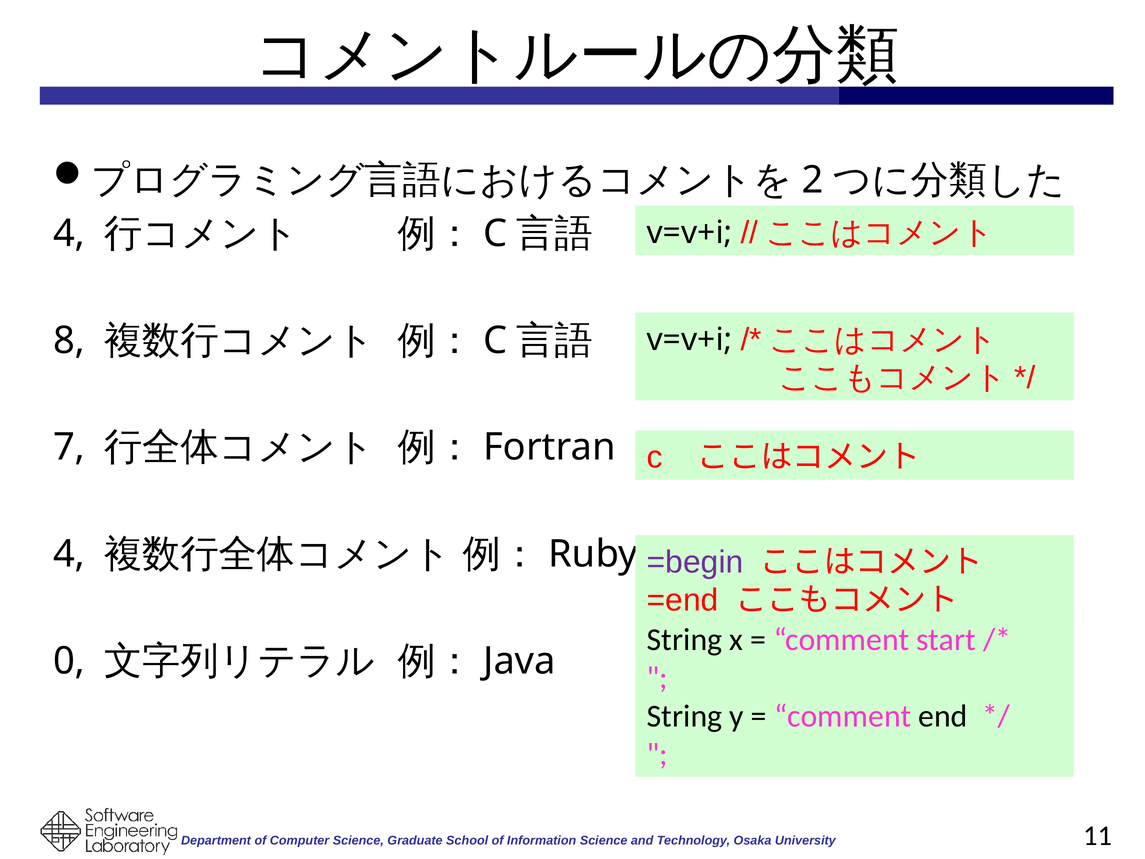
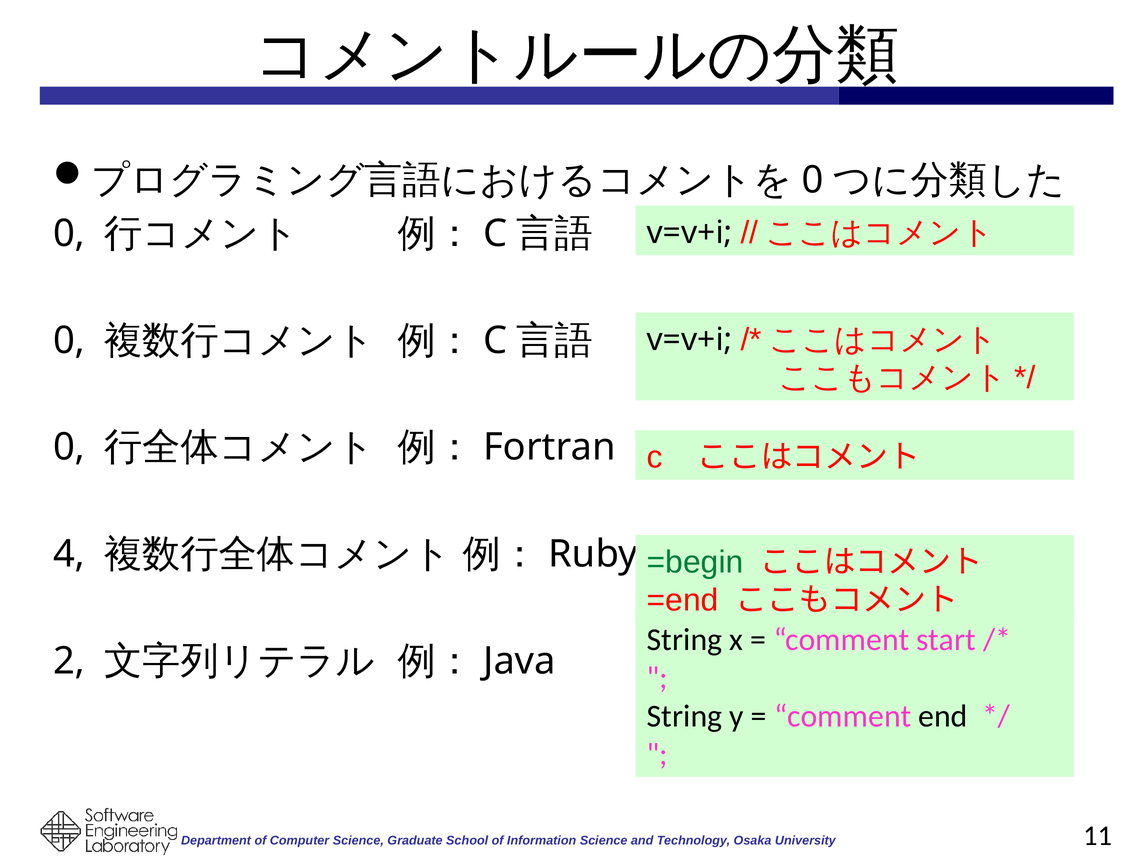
2 at (813, 180): 2 -> 0
4 at (69, 234): 4 -> 0
8 at (69, 340): 8 -> 0
7 at (69, 447): 7 -> 0
=begin colour: purple -> green
0: 0 -> 2
